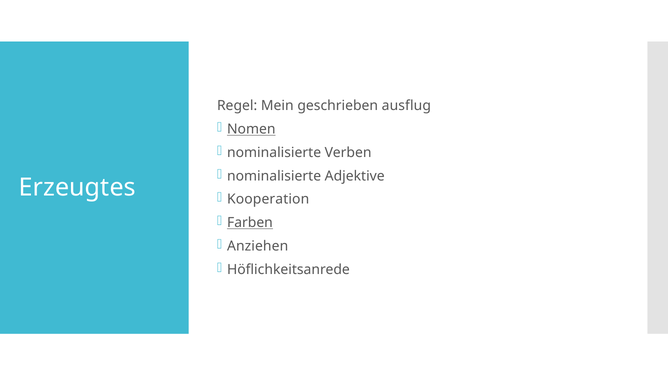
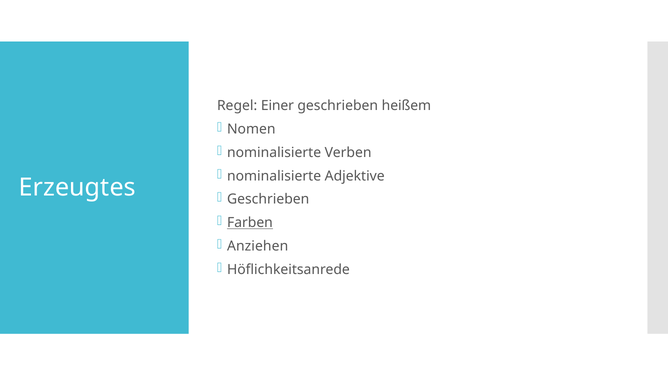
Mein: Mein -> Einer
ausflug: ausflug -> heißem
Nomen underline: present -> none
Kooperation at (268, 199): Kooperation -> Geschrieben
